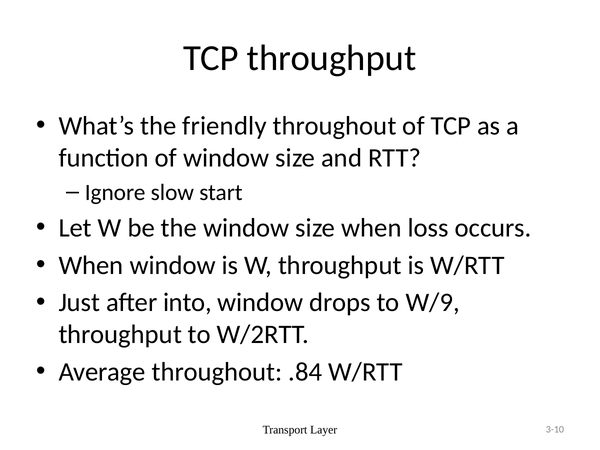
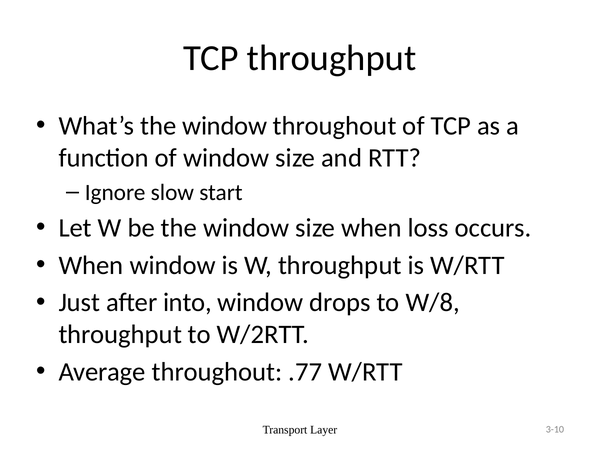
What’s the friendly: friendly -> window
W/9: W/9 -> W/8
.84: .84 -> .77
